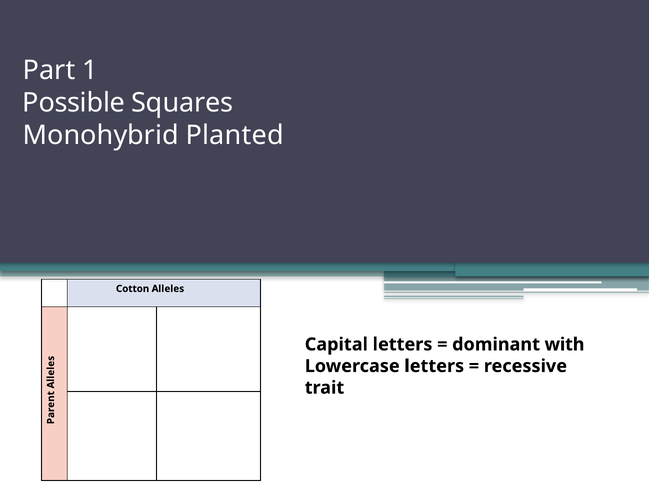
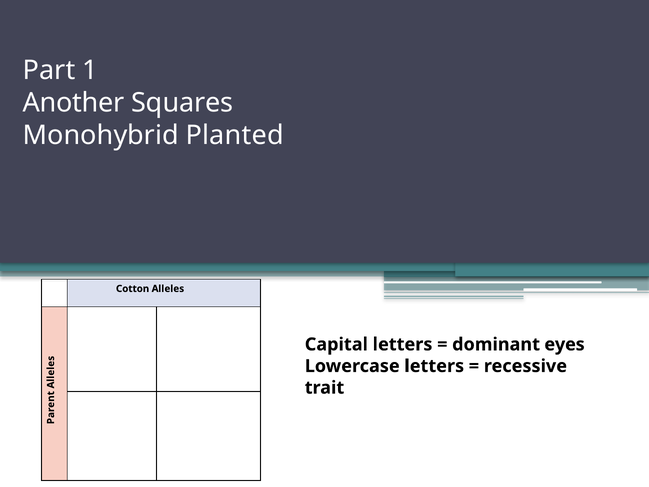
Possible: Possible -> Another
with: with -> eyes
